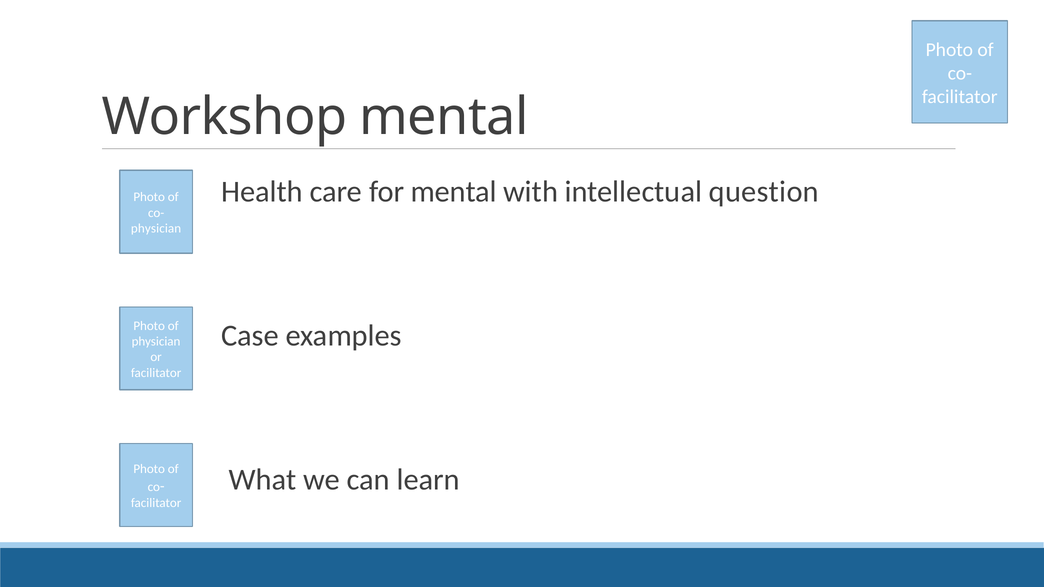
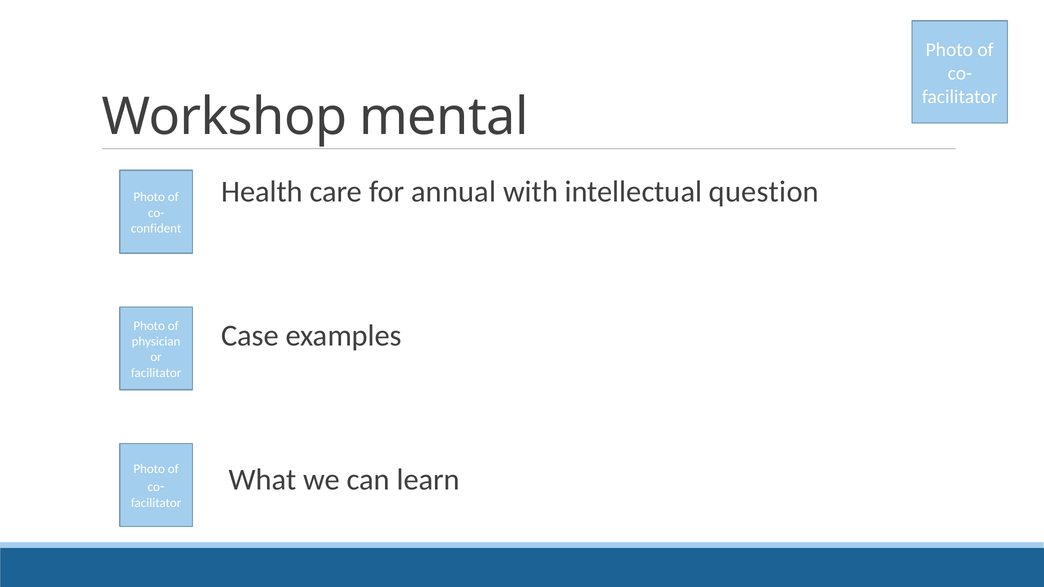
for mental: mental -> annual
physician at (156, 229): physician -> confident
